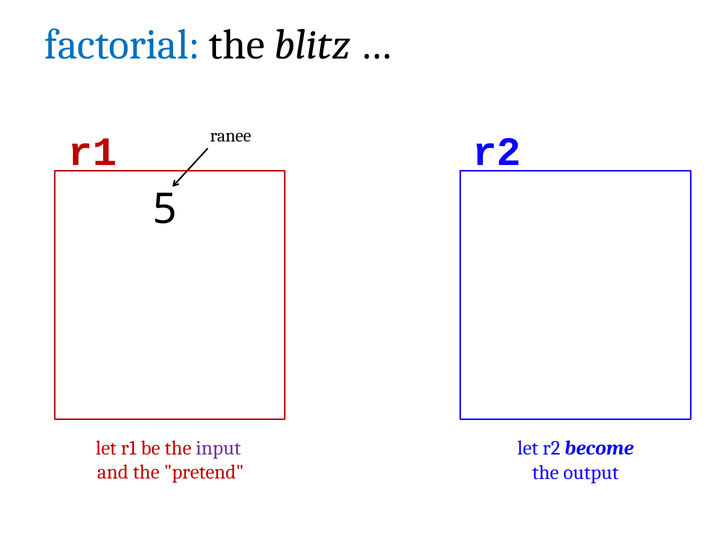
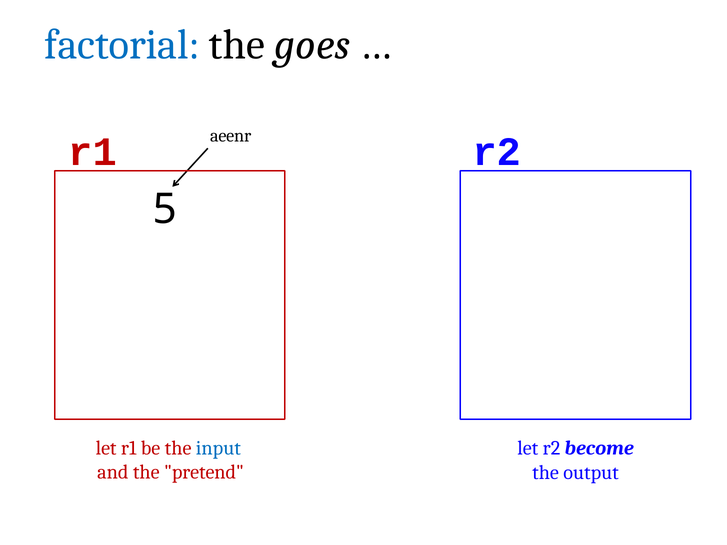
blitz: blitz -> goes
ranee: ranee -> aeenr
input colour: purple -> blue
